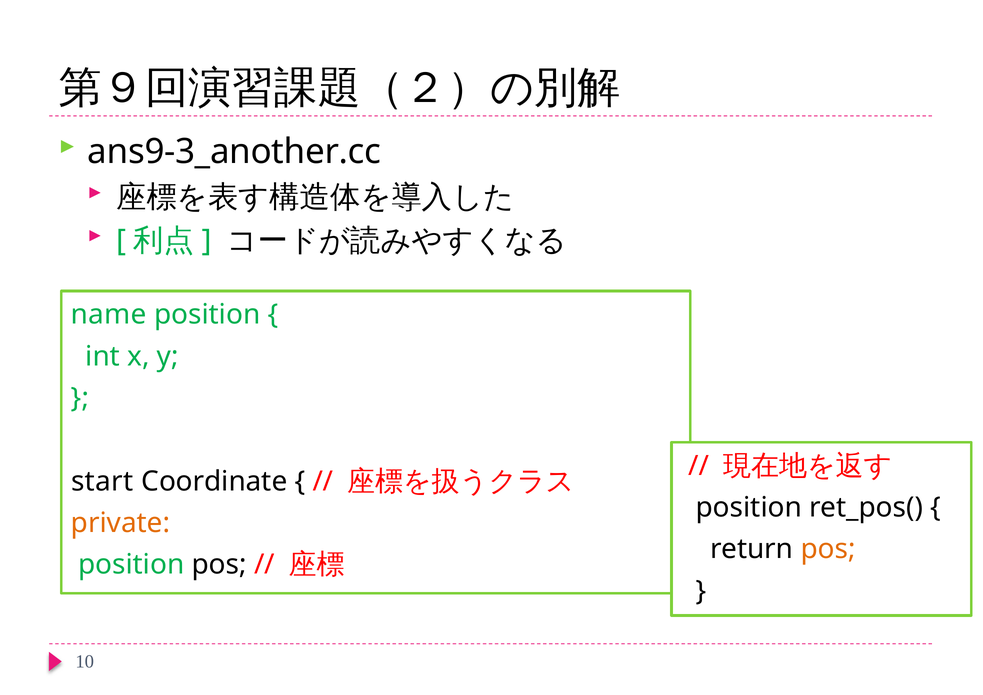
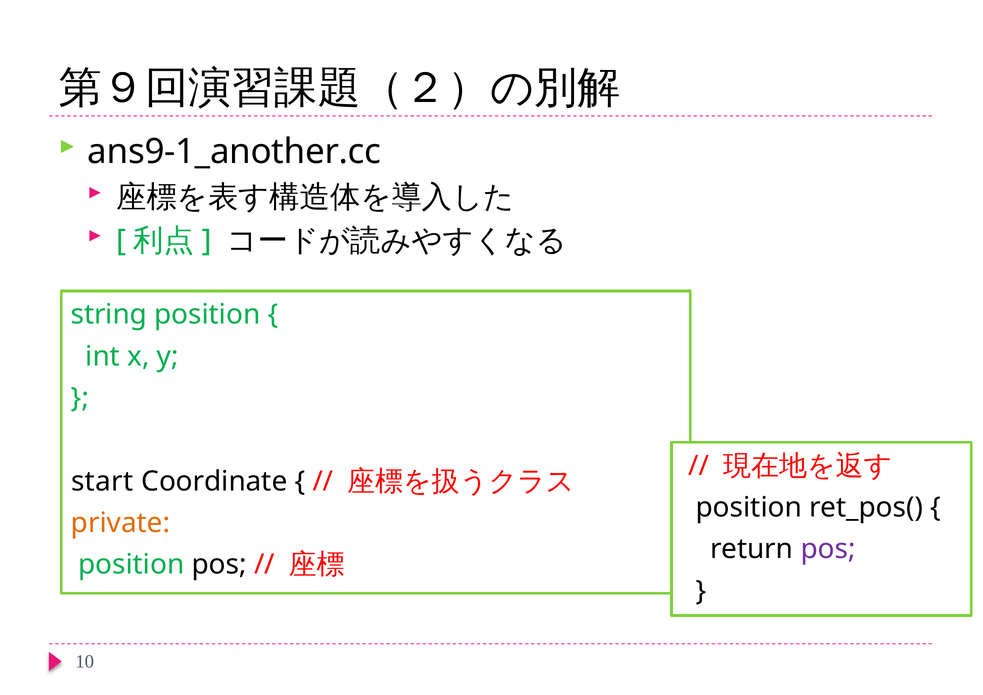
ans9-3_another.cc: ans9-3_another.cc -> ans9-1_another.cc
name: name -> string
pos at (828, 549) colour: orange -> purple
